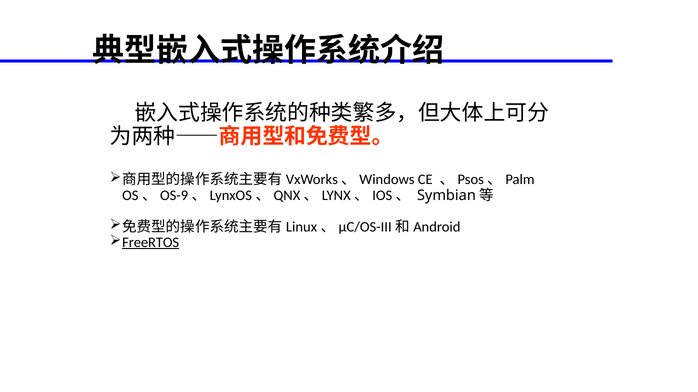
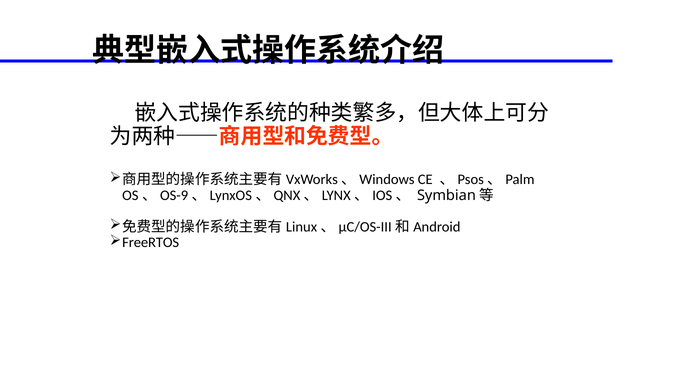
FreeRTOS underline: present -> none
